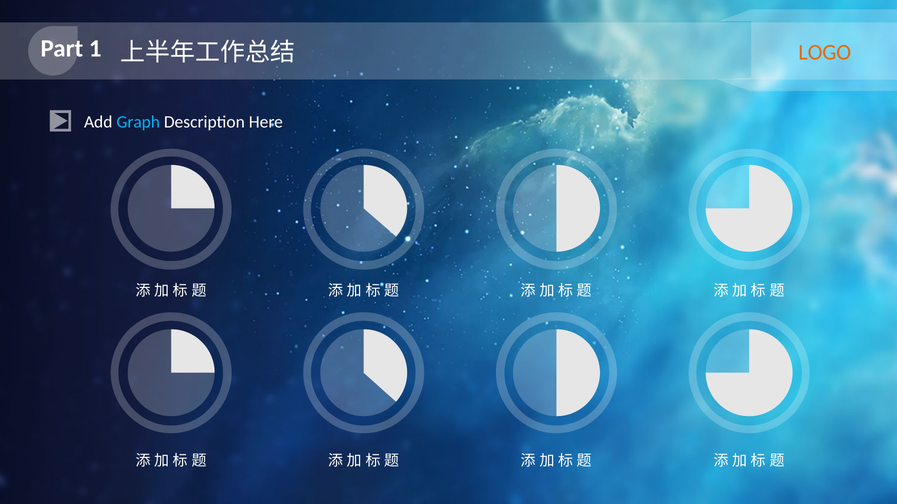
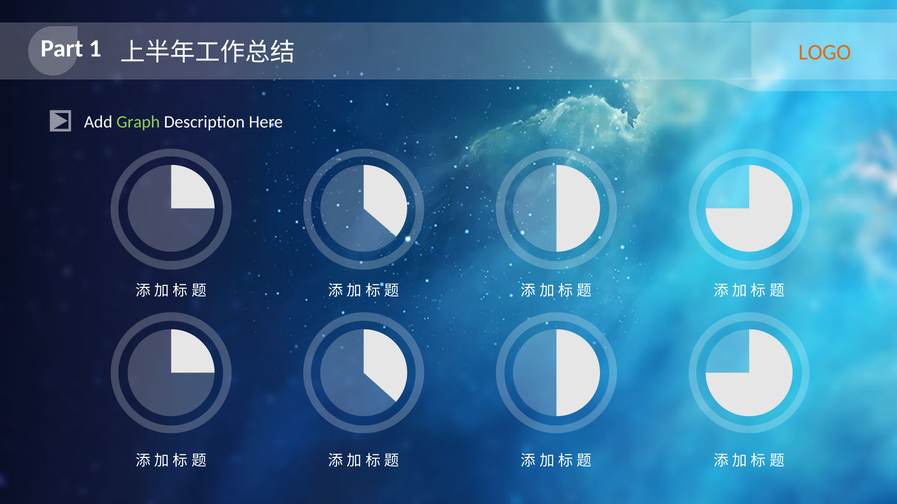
Graph colour: light blue -> light green
